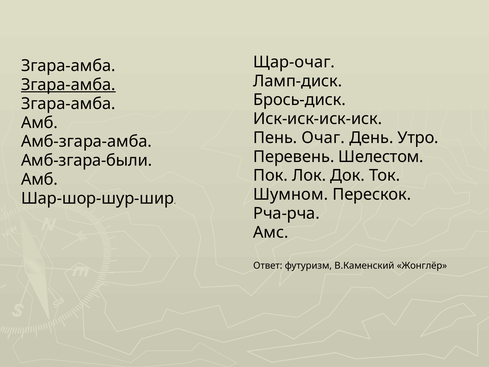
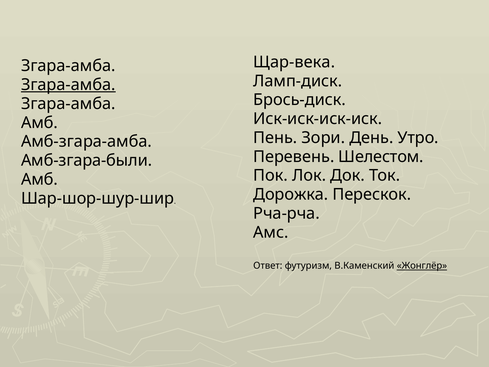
Щар-очаг: Щар-очаг -> Щар-века
Очаг: Очаг -> Зори
Шумном: Шумном -> Дорожка
Жонглёр underline: none -> present
